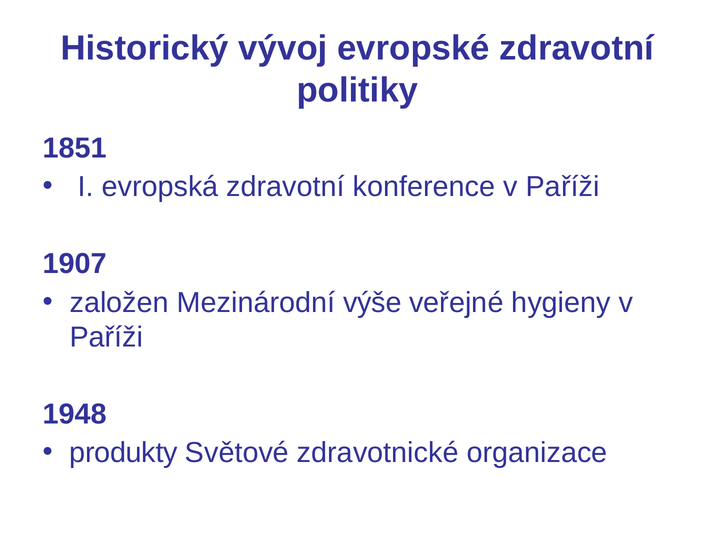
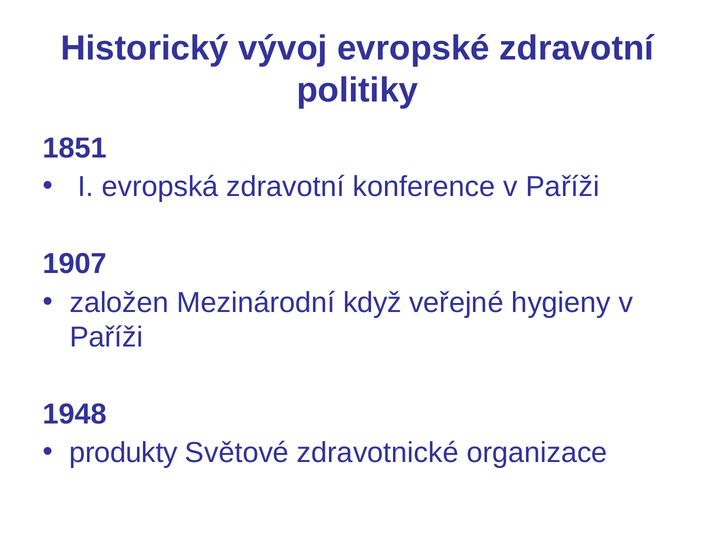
výše: výše -> když
